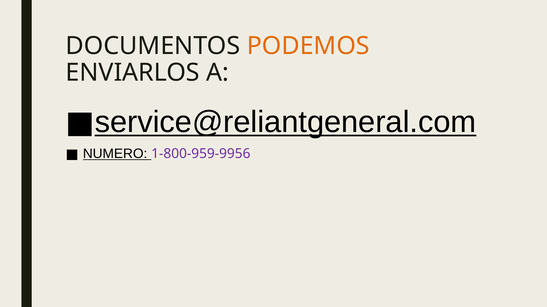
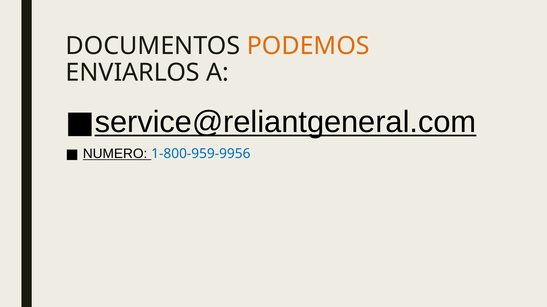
1-800-959-9956 colour: purple -> blue
